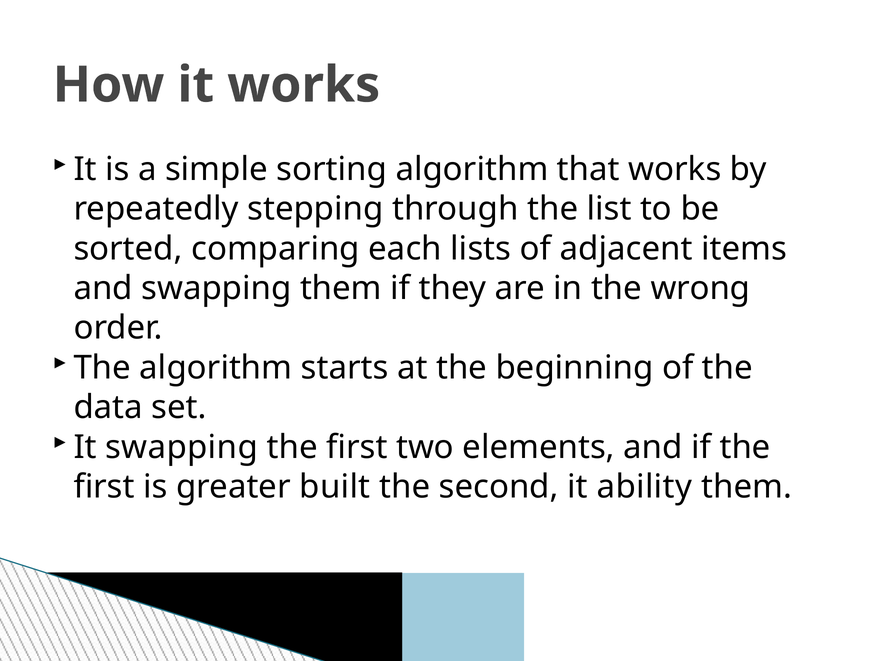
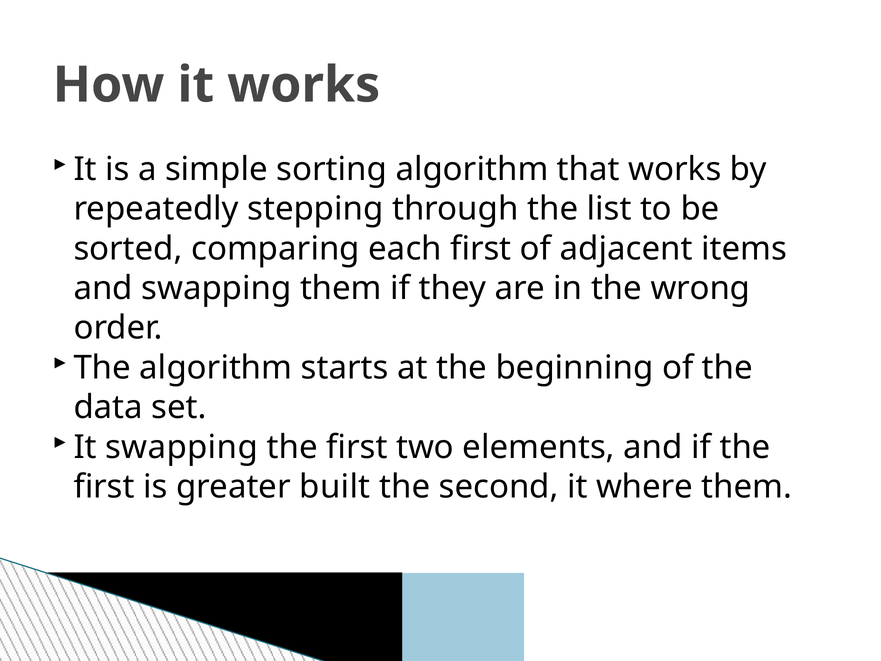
each lists: lists -> first
ability: ability -> where
